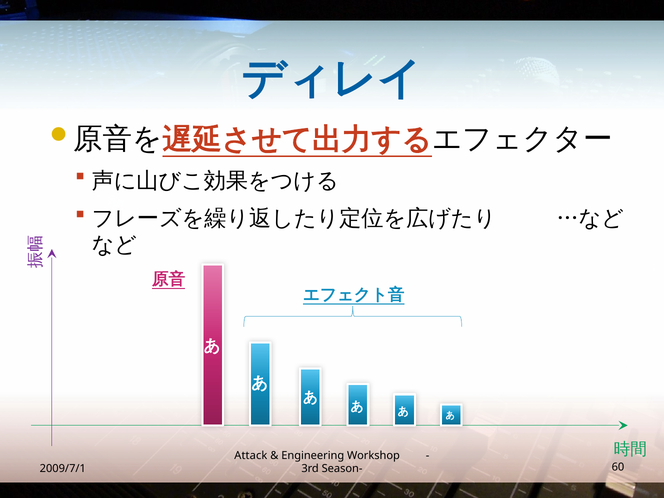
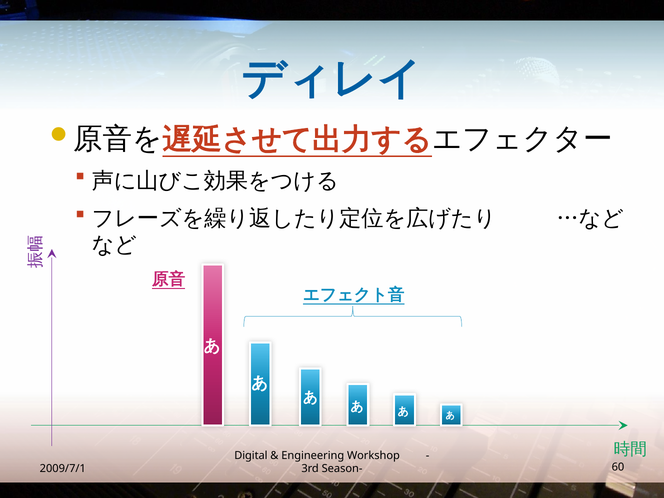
Attack: Attack -> Digital
